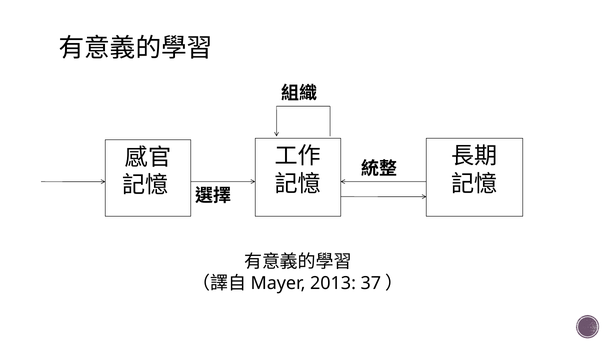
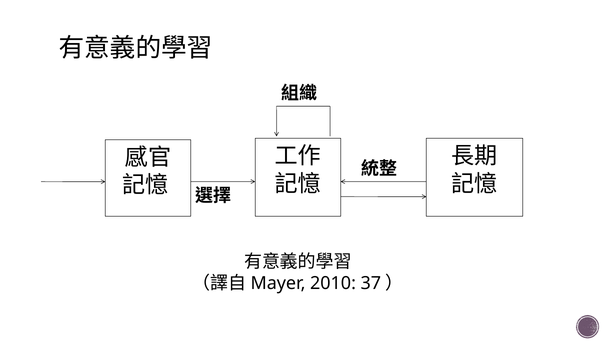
2013: 2013 -> 2010
